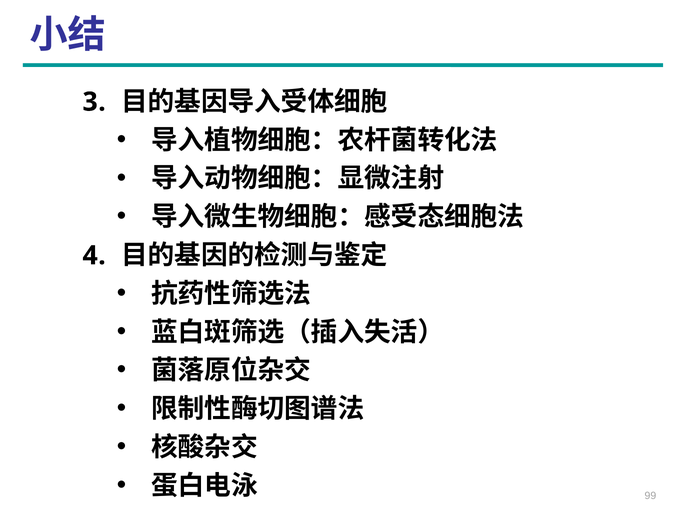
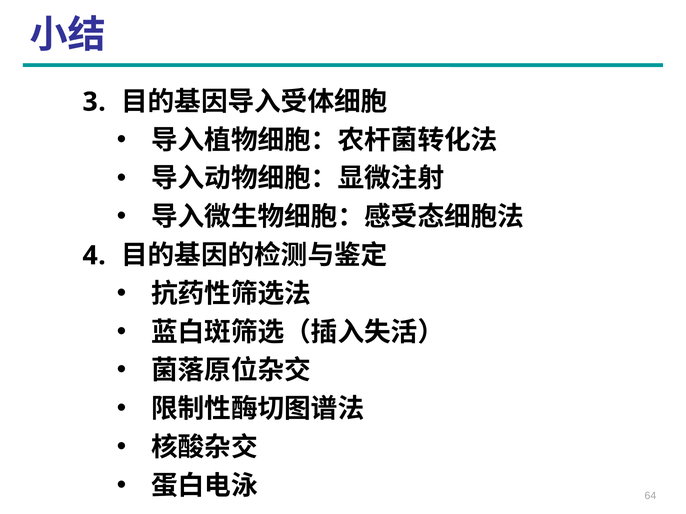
99: 99 -> 64
